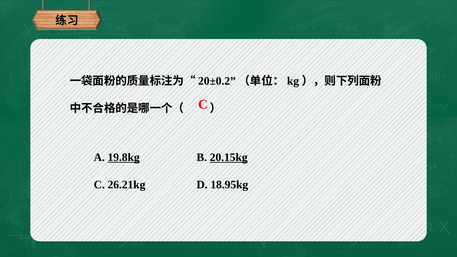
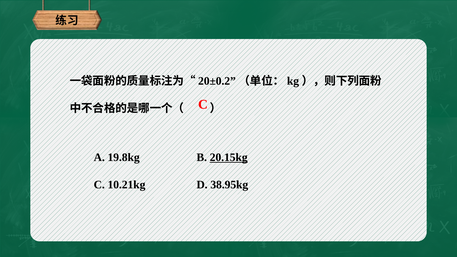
19.8kg underline: present -> none
26.21kg: 26.21kg -> 10.21kg
18.95kg: 18.95kg -> 38.95kg
